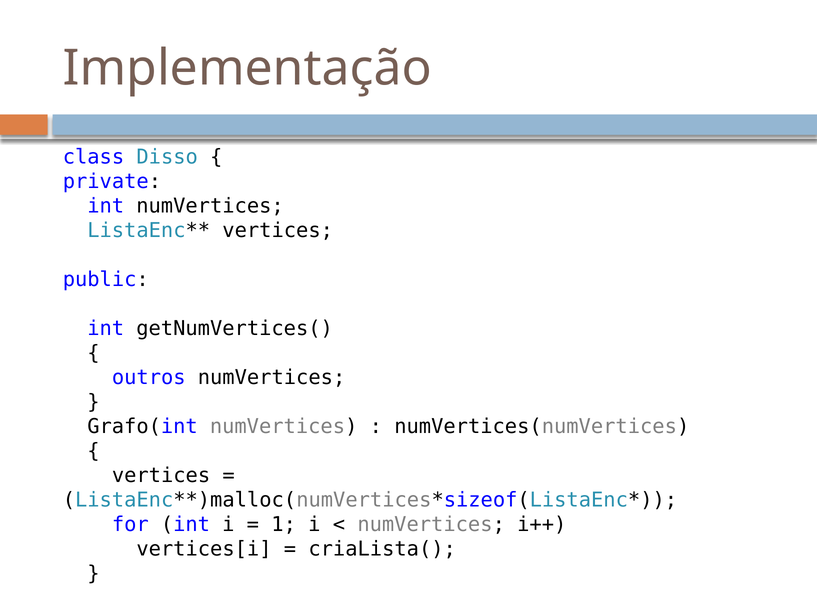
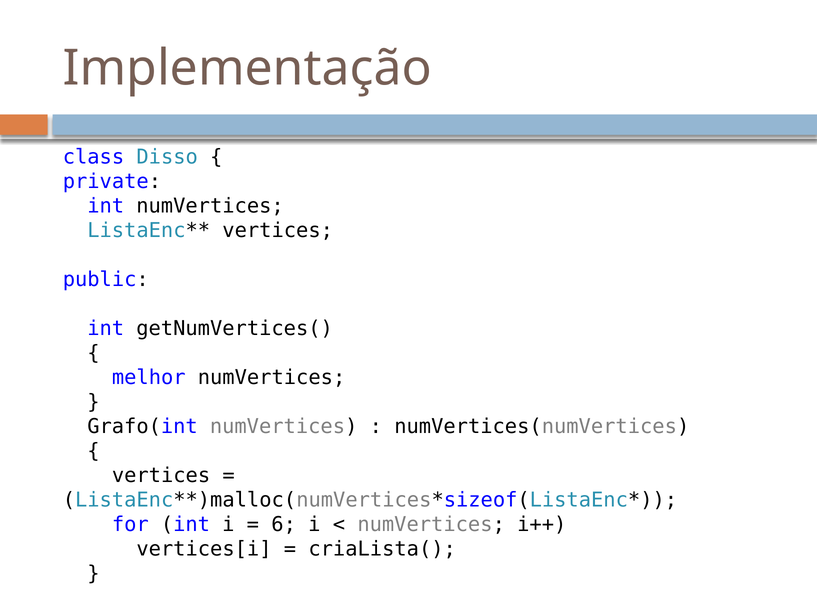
outros: outros -> melhor
1: 1 -> 6
